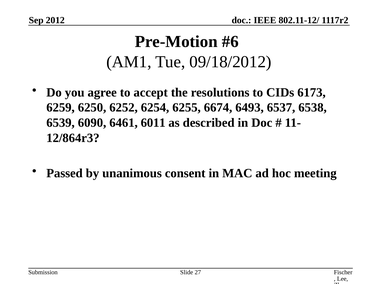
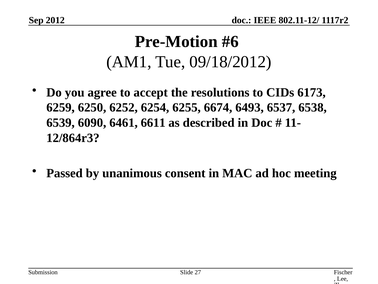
6011: 6011 -> 6611
